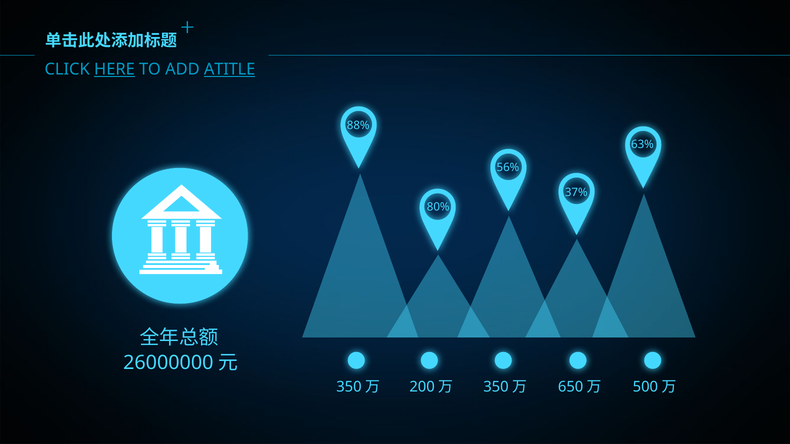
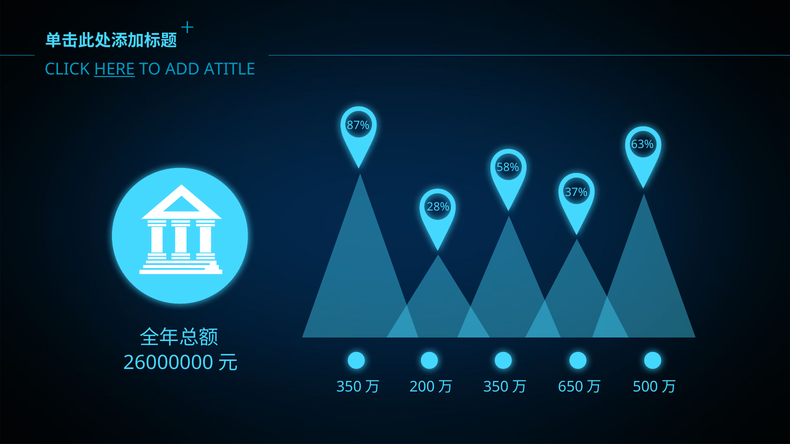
ATITLE underline: present -> none
88%: 88% -> 87%
56%: 56% -> 58%
80%: 80% -> 28%
